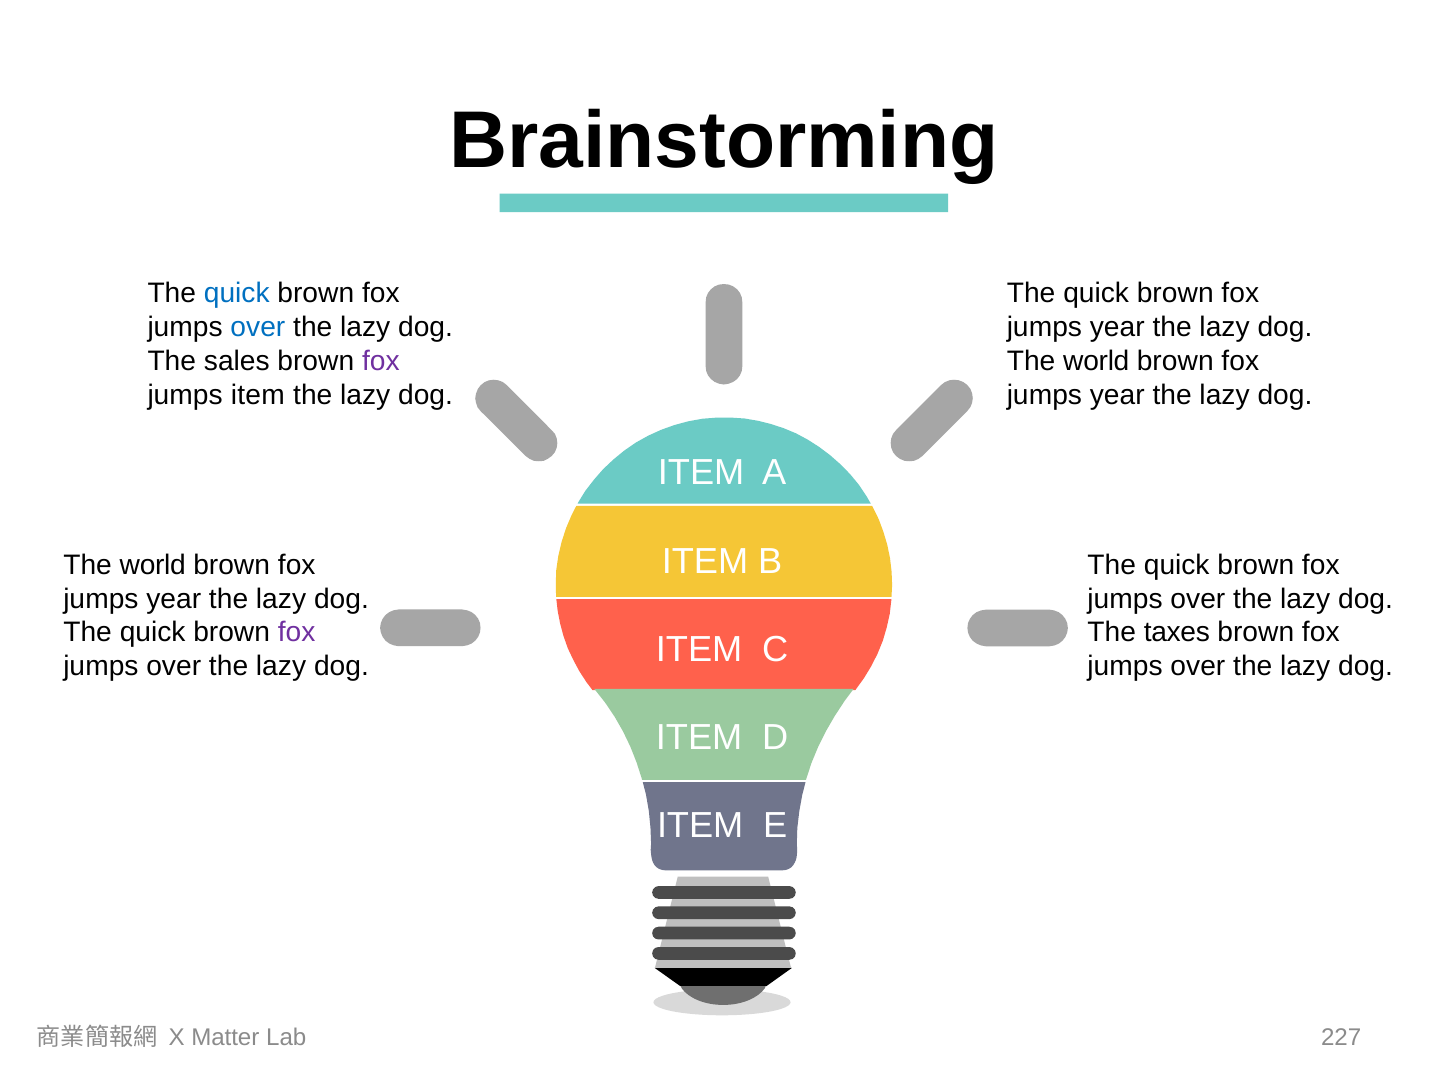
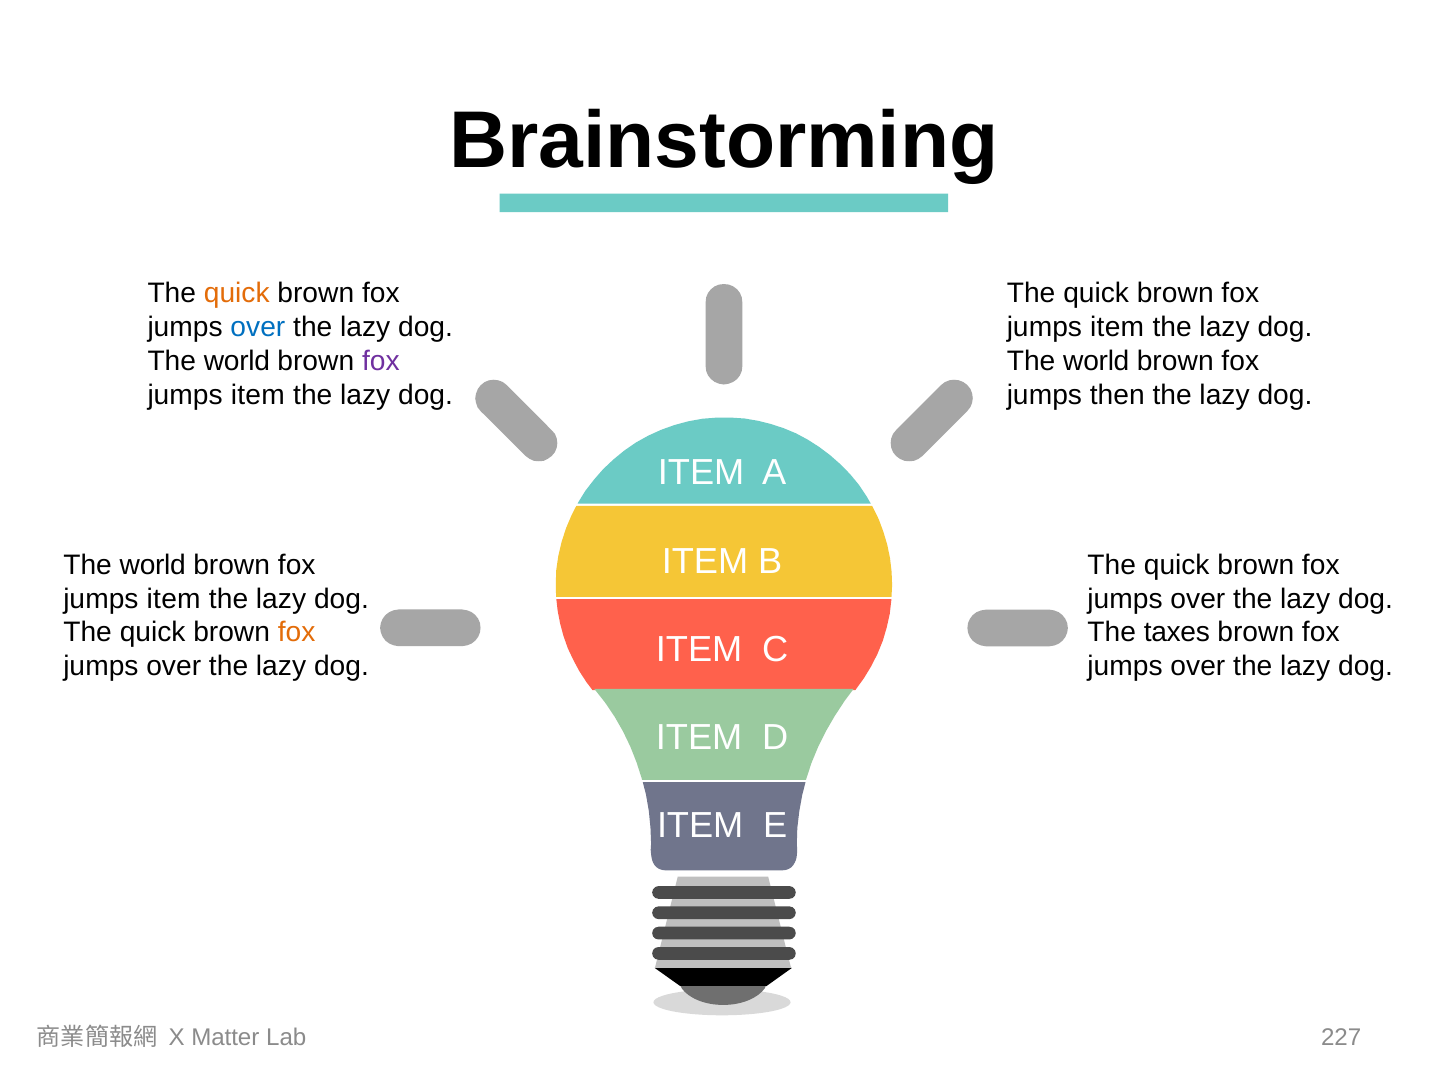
quick at (237, 294) colour: blue -> orange
year at (1117, 328): year -> item
sales at (237, 361): sales -> world
year at (1117, 395): year -> then
year at (174, 599): year -> item
fox at (297, 633) colour: purple -> orange
